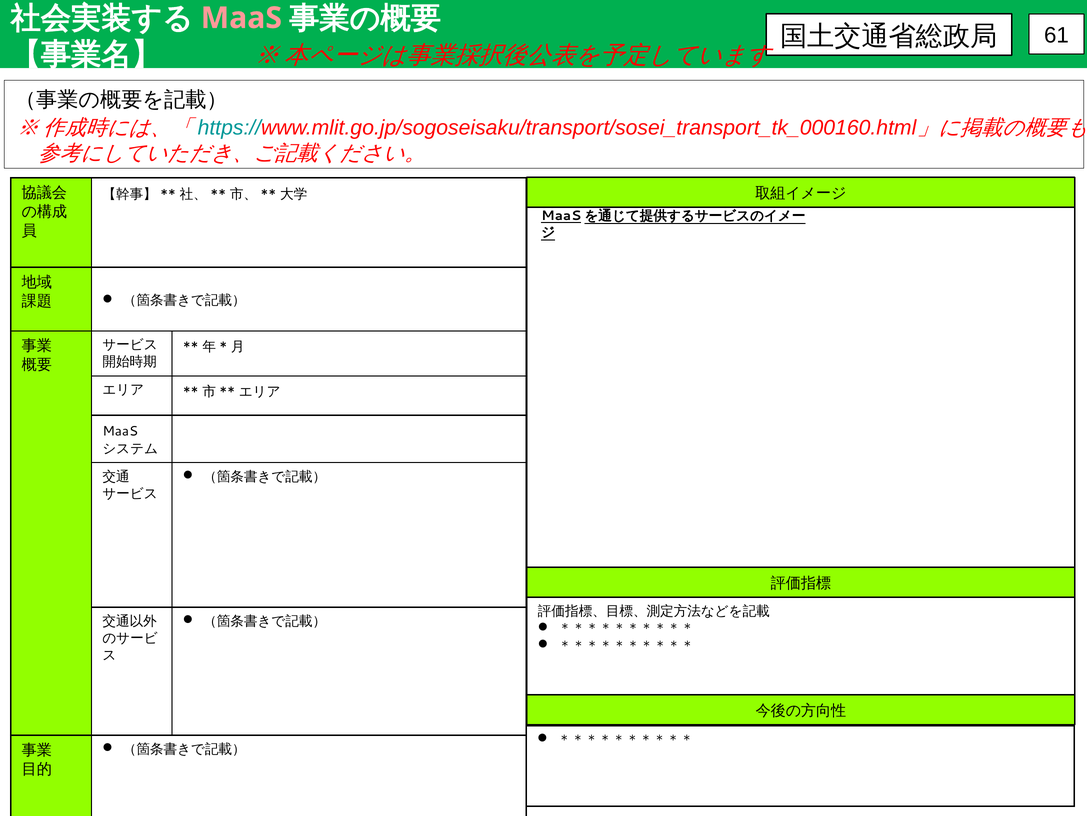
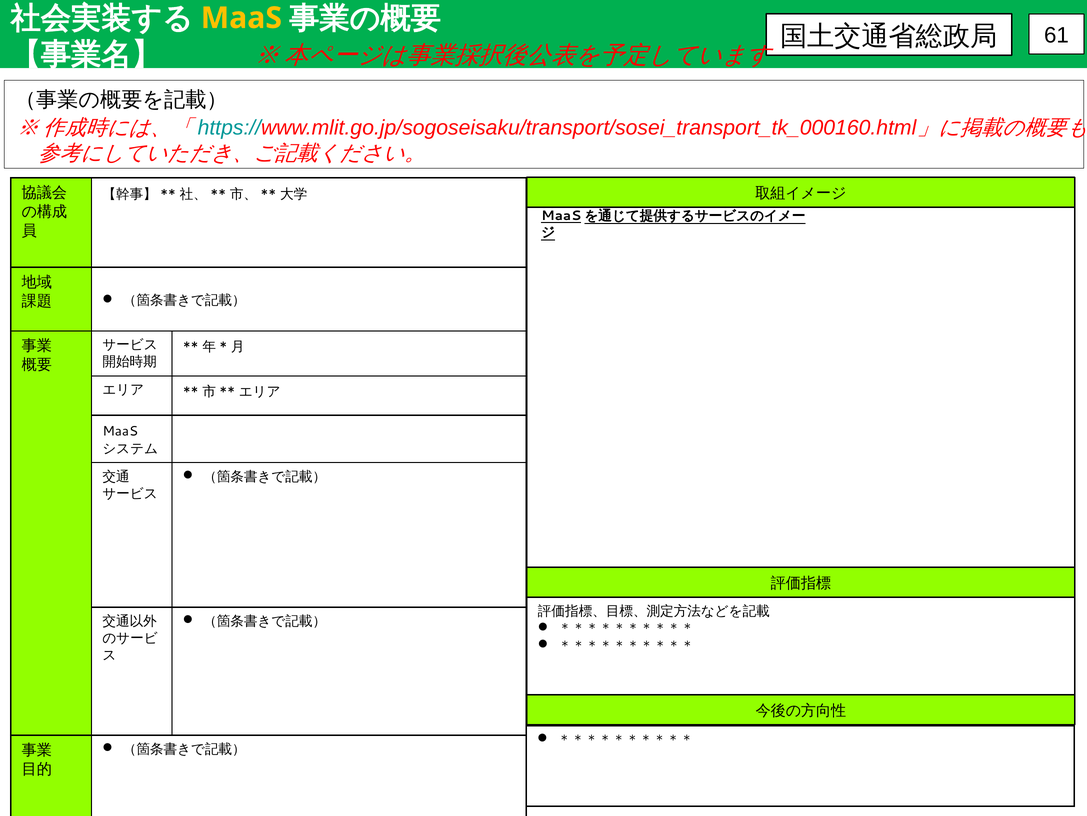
MaaS at (241, 18) colour: pink -> yellow
